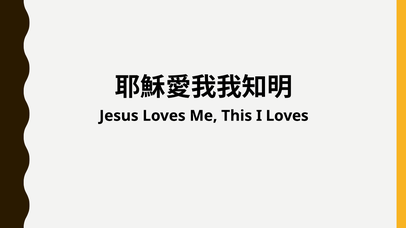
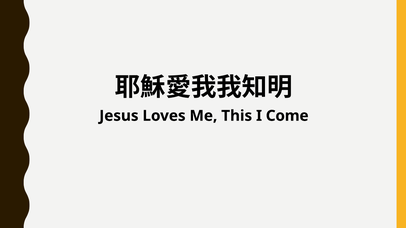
I Loves: Loves -> Come
